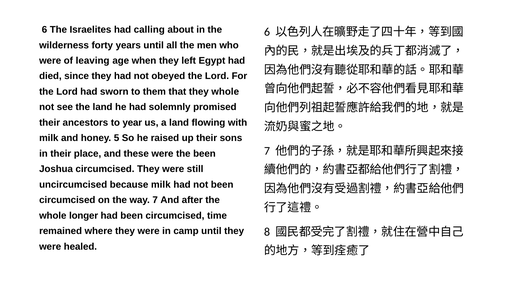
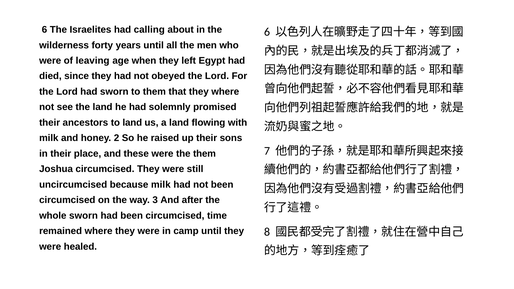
they whole: whole -> where
to year: year -> land
5: 5 -> 2
the been: been -> them
way 7: 7 -> 3
whole longer: longer -> sworn
